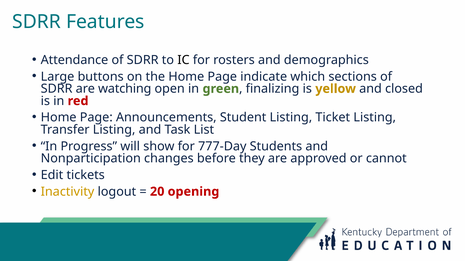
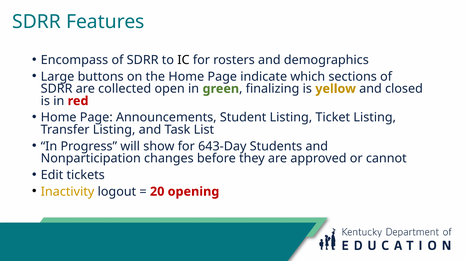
Attendance: Attendance -> Encompass
watching: watching -> collected
777-Day: 777-Day -> 643-Day
